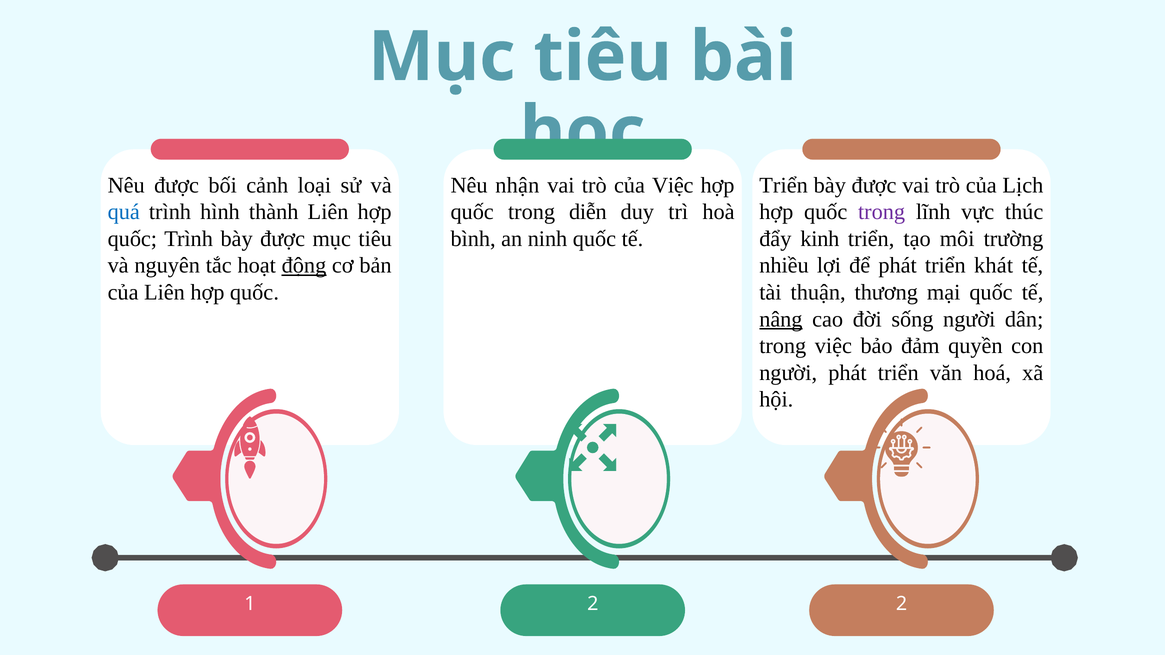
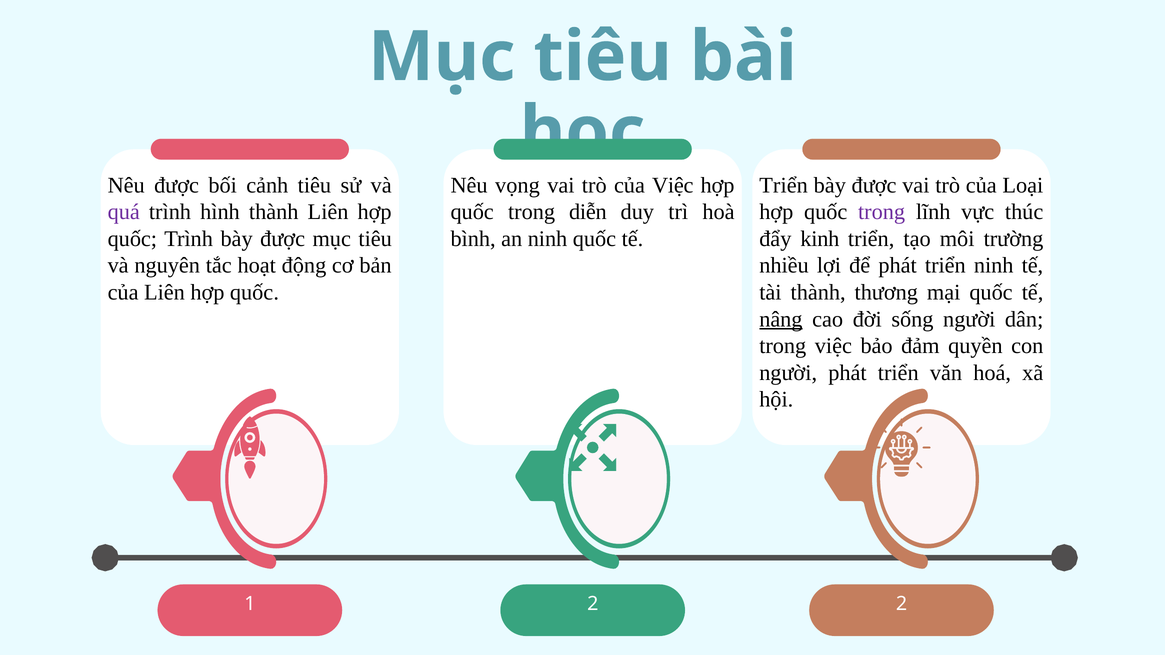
cảnh loại: loại -> tiêu
nhận: nhận -> vọng
Lịch: Lịch -> Loại
quá colour: blue -> purple
động underline: present -> none
triển khát: khát -> ninh
tài thuận: thuận -> thành
